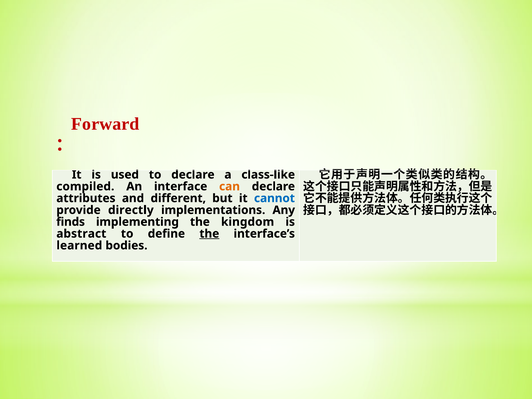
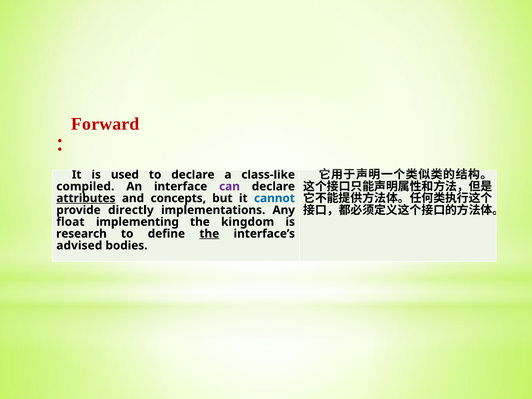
can colour: orange -> purple
attributes underline: none -> present
different: different -> concepts
finds: finds -> float
abstract: abstract -> research
learned: learned -> advised
